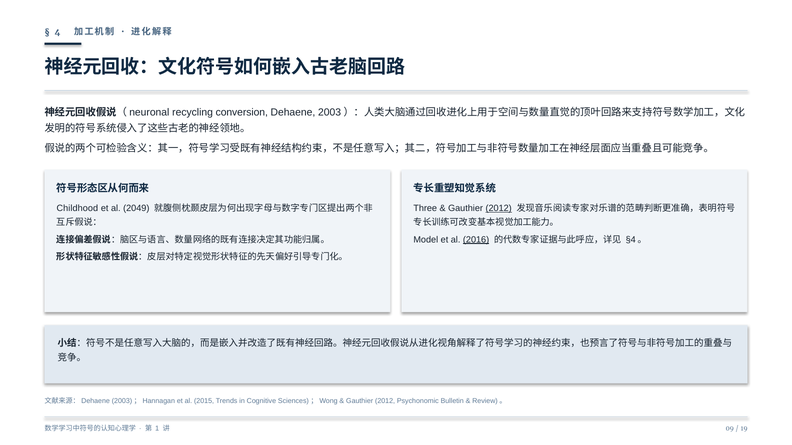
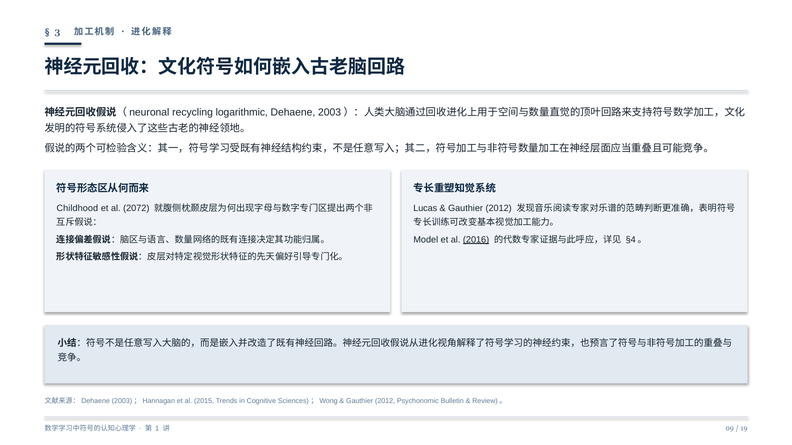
4: 4 -> 3
conversion: conversion -> logarithmic
2049: 2049 -> 2072
Three: Three -> Lucas
2012 at (499, 209) underline: present -> none
